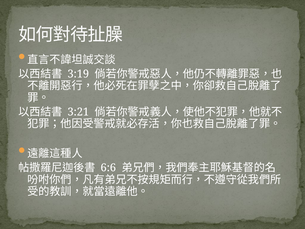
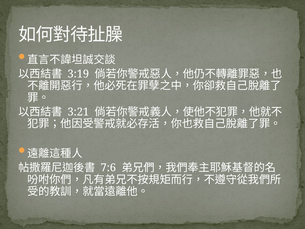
6:6: 6:6 -> 7:6
